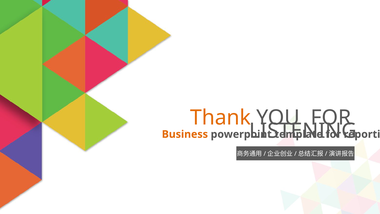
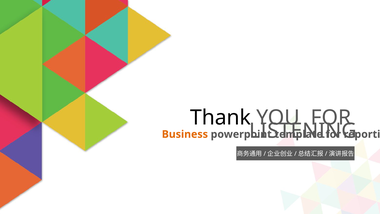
Thank colour: orange -> black
